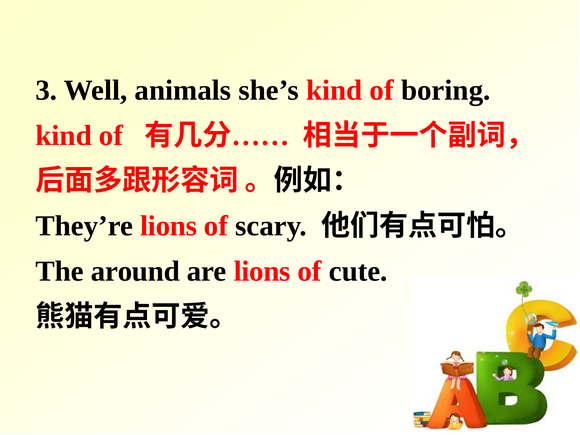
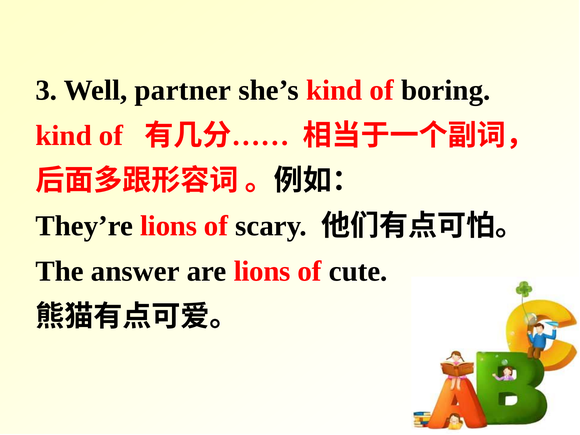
animals: animals -> partner
around: around -> answer
